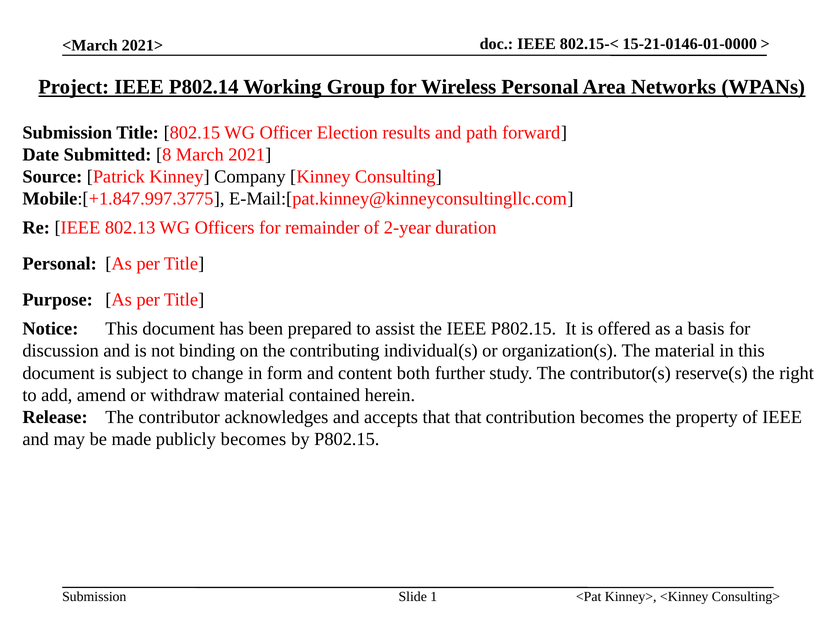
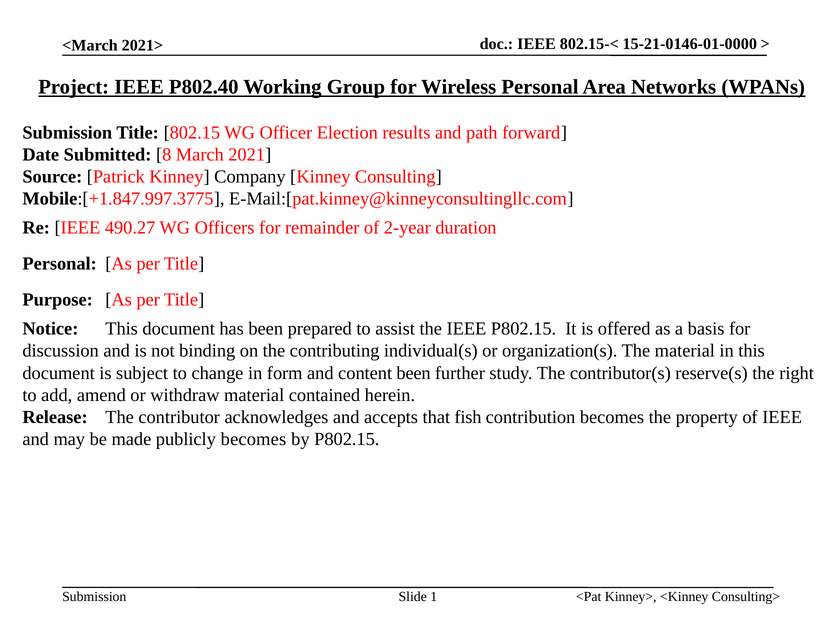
P802.14: P802.14 -> P802.40
802.13: 802.13 -> 490.27
content both: both -> been
that that: that -> fish
